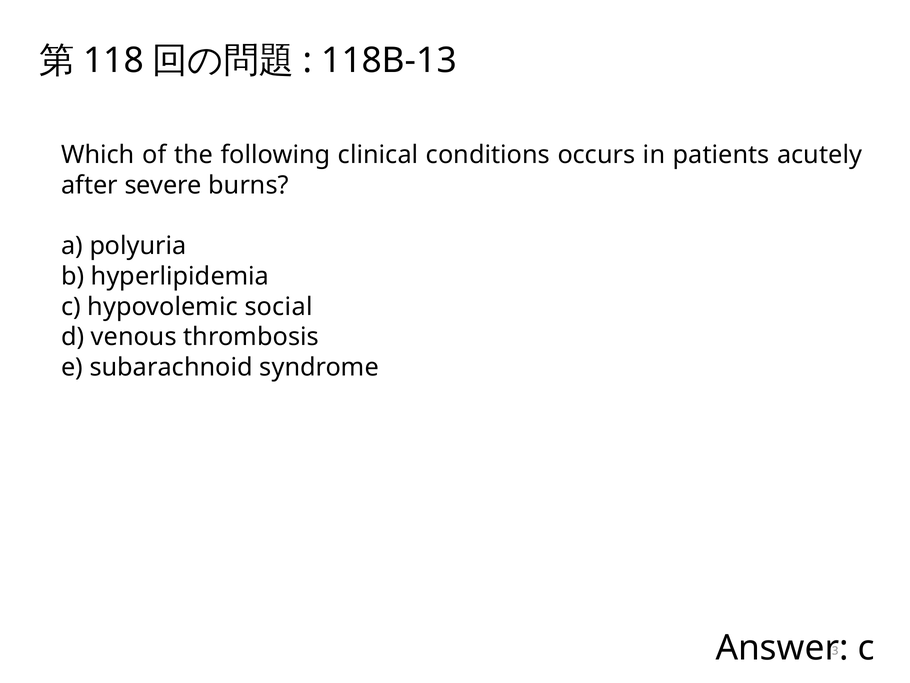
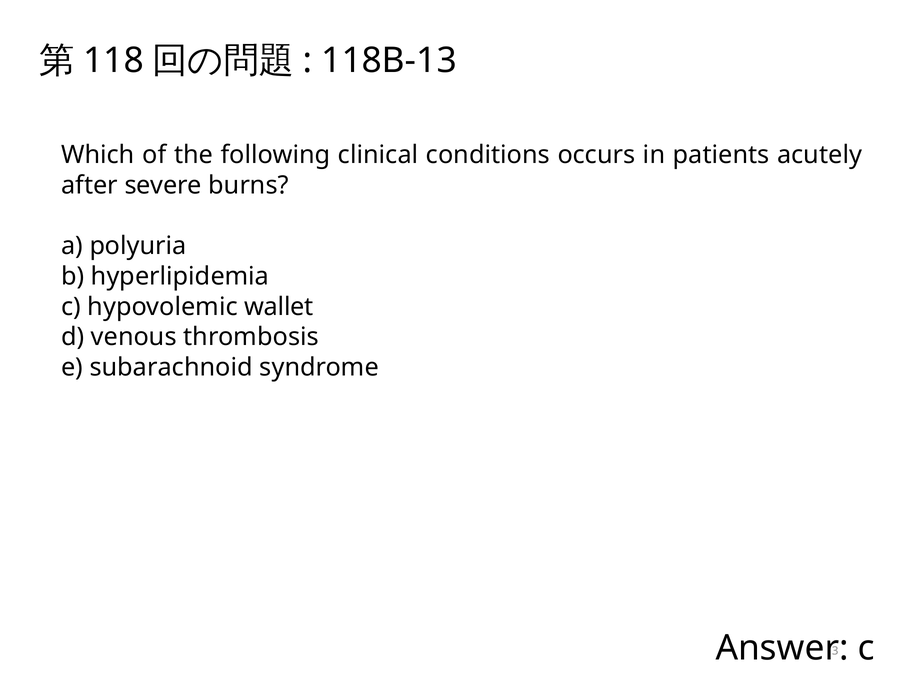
social: social -> wallet
